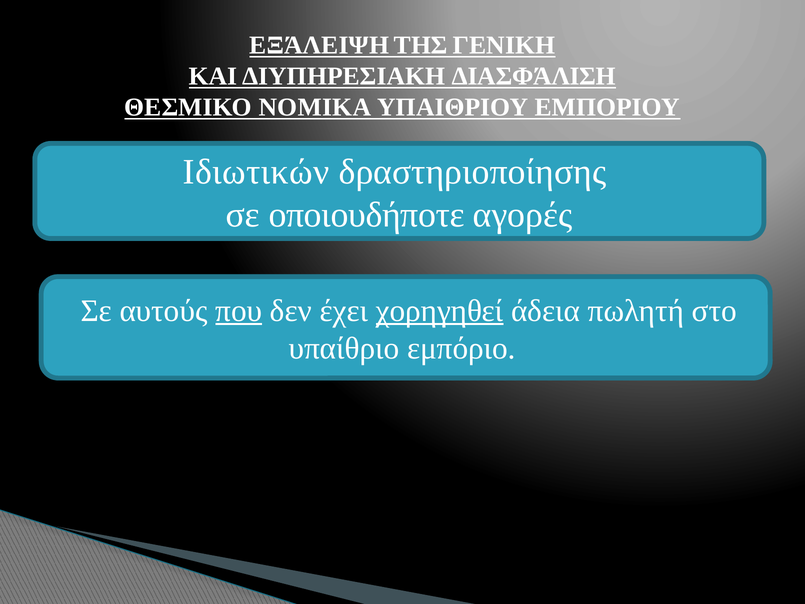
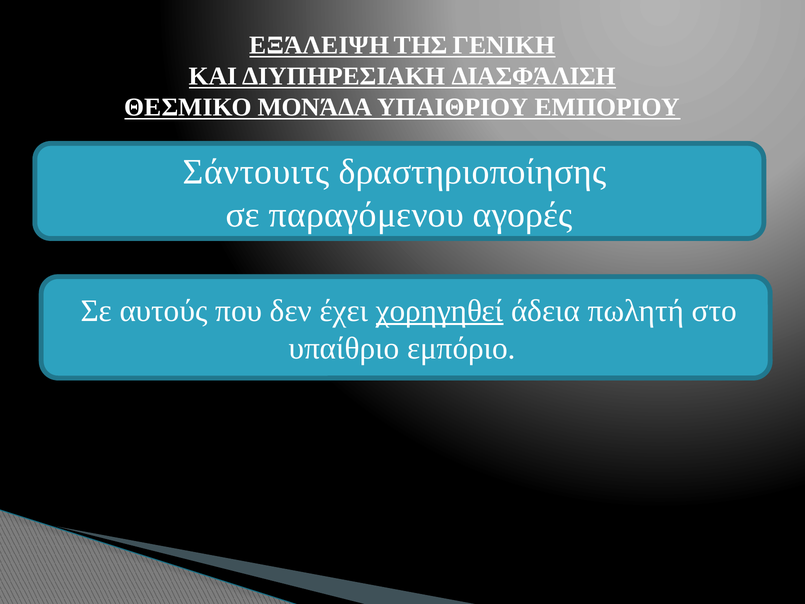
ΝΟΜΙΚΑ: ΝΟΜΙΚΑ -> ΜΟΝΆΔΑ
Ιδιωτικών: Ιδιωτικών -> Σάντουιτς
οποιουδήποτε: οποιουδήποτε -> παραγόμενου
που underline: present -> none
